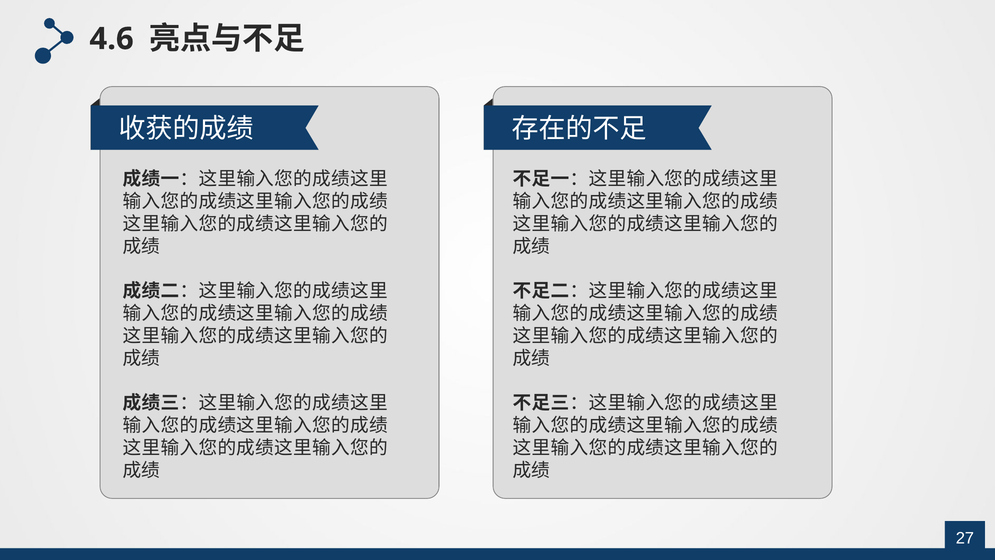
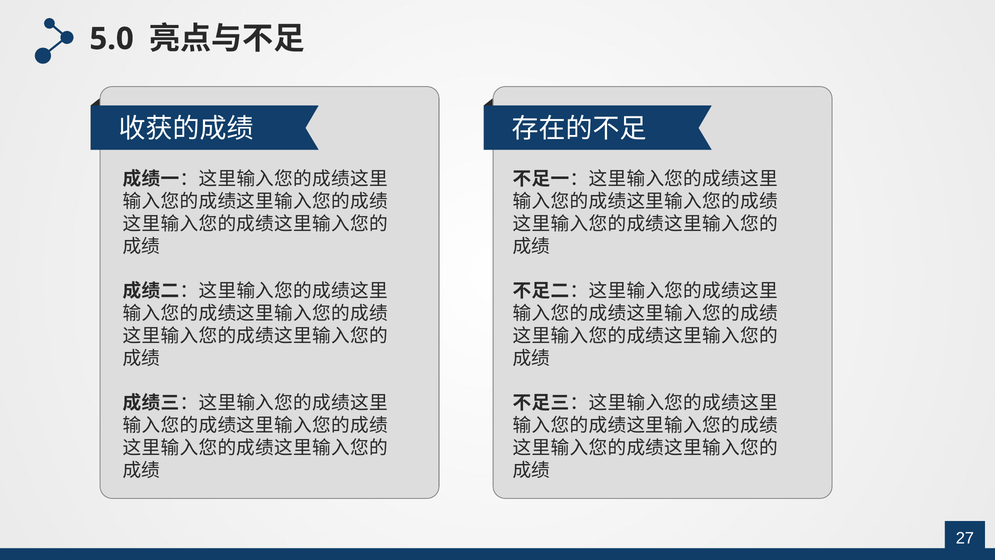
4.6: 4.6 -> 5.0
